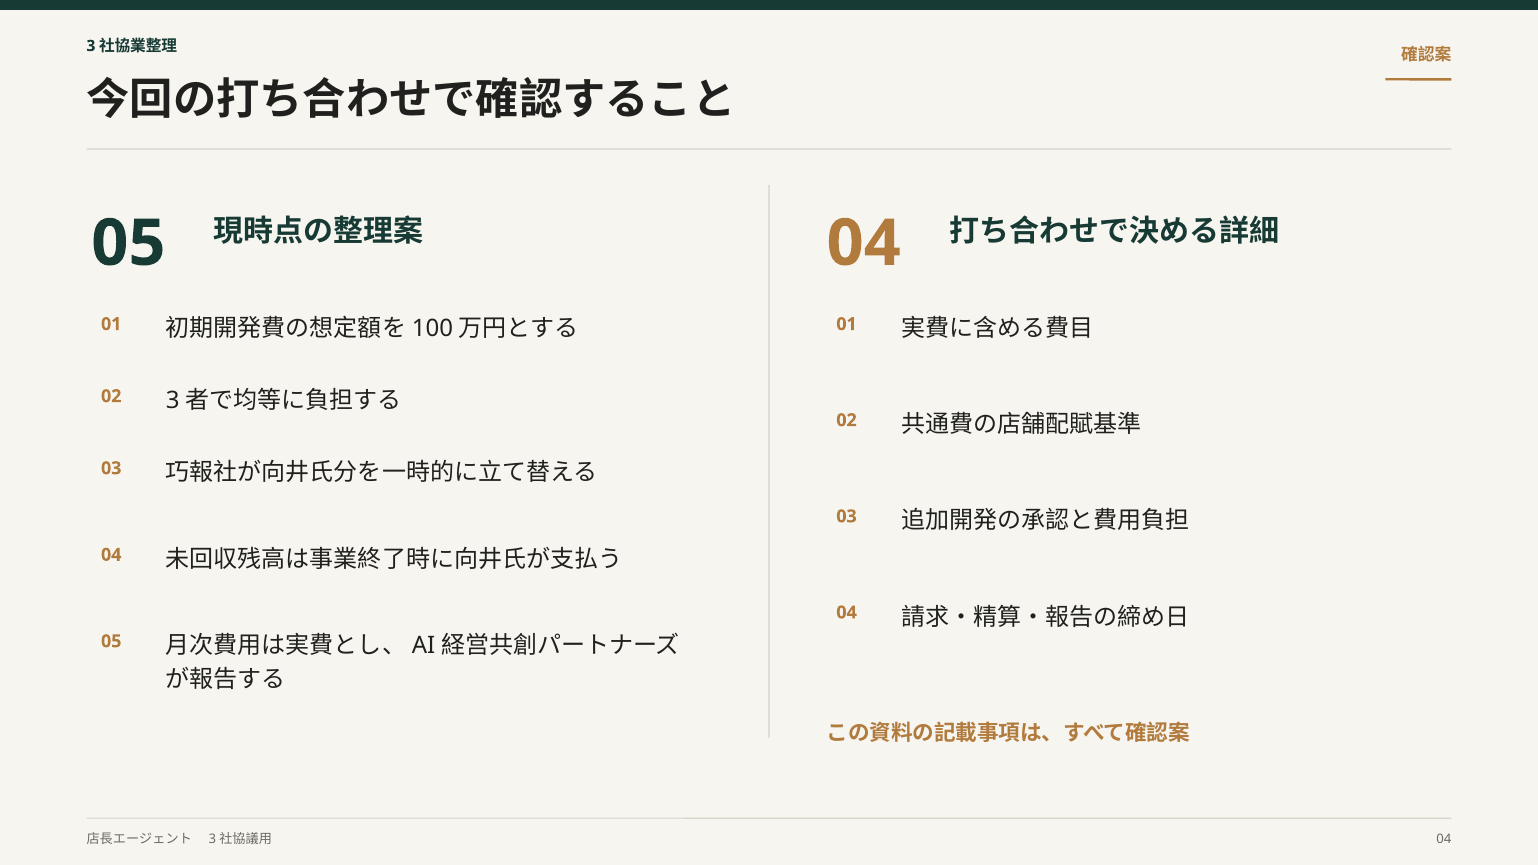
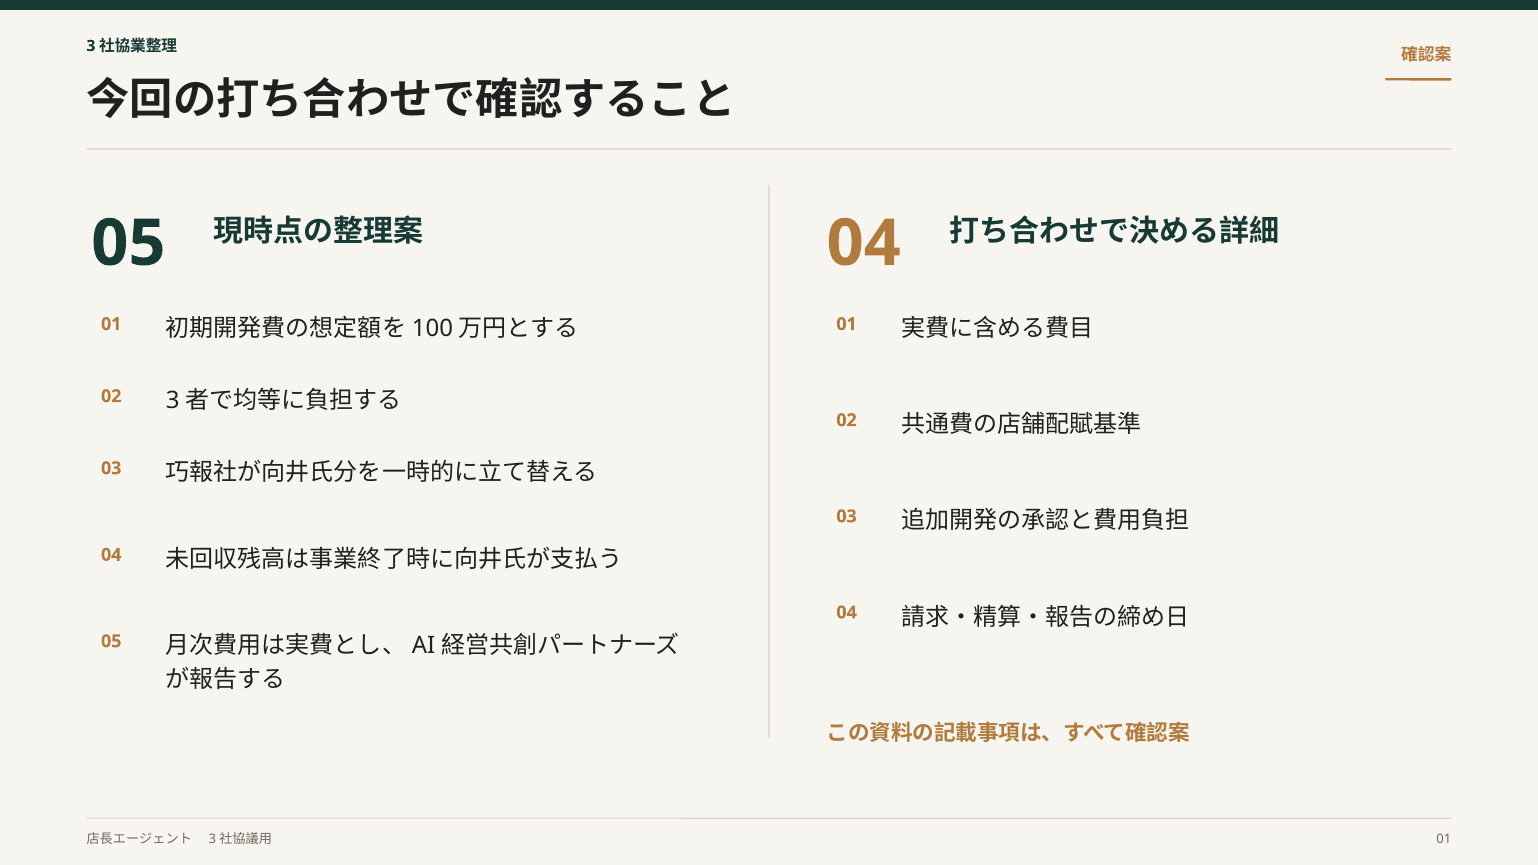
04 at (1444, 839): 04 -> 01
